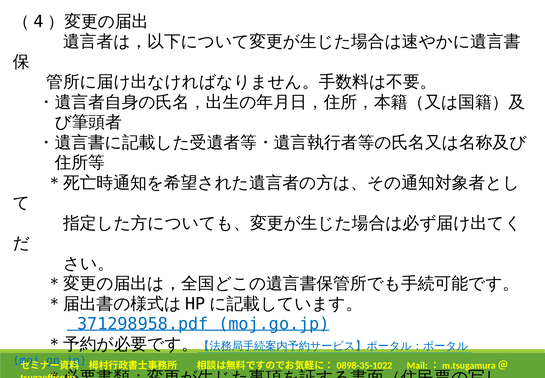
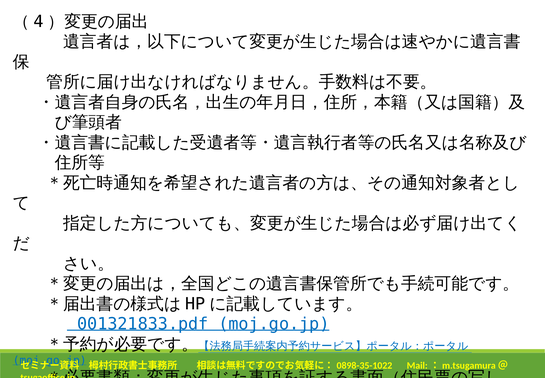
371298958.pdf: 371298958.pdf -> 001321833.pdf
